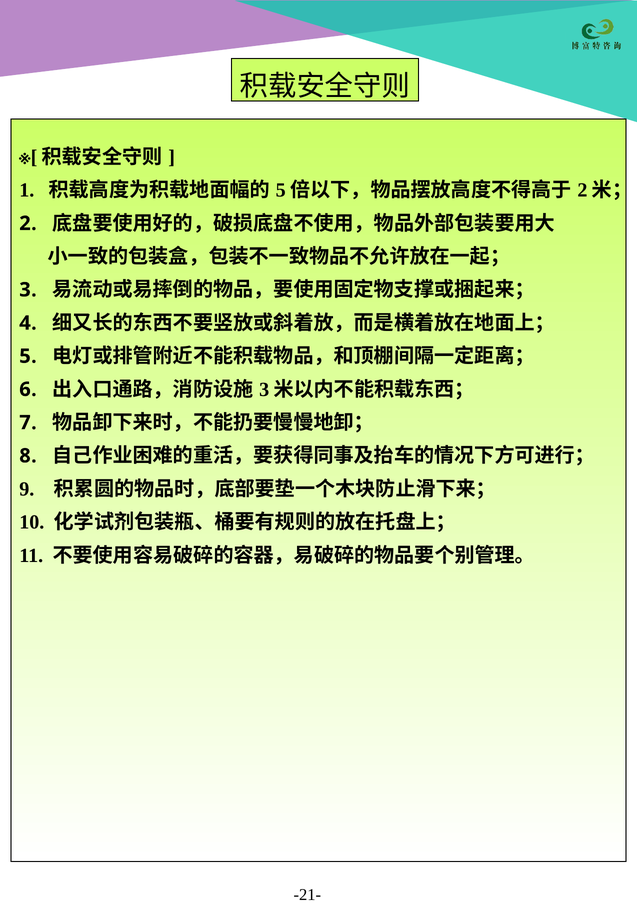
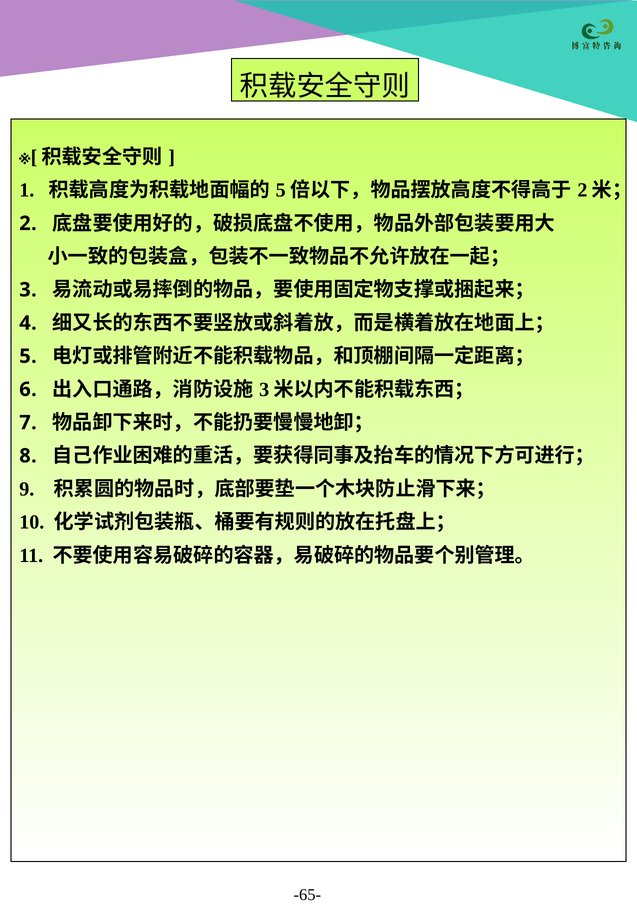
-21-: -21- -> -65-
